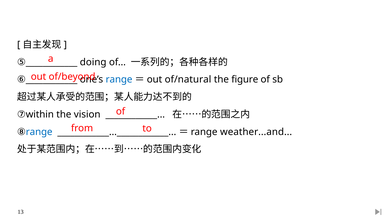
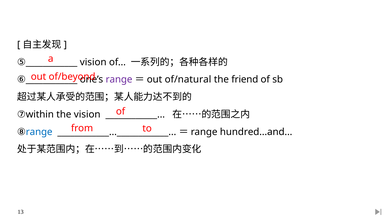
doing at (93, 62): doing -> vision
range at (119, 80) colour: blue -> purple
figure: figure -> friend
weather...and: weather...and -> hundred...and
